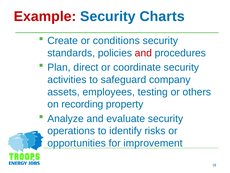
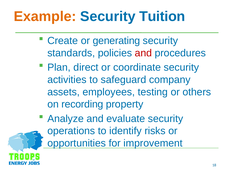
Example colour: red -> orange
Charts: Charts -> Tuition
conditions: conditions -> generating
